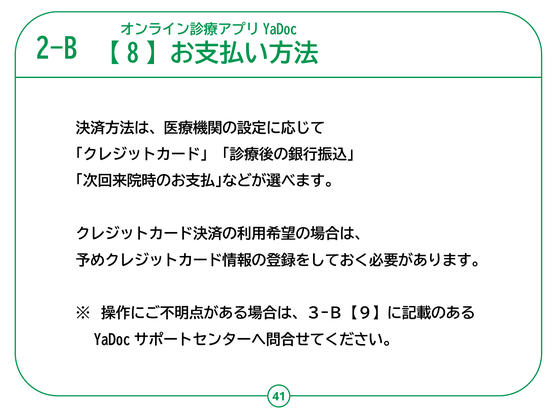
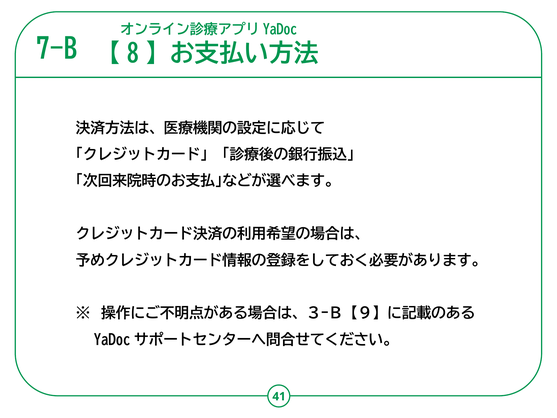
2-B: 2-B -> 7-B
